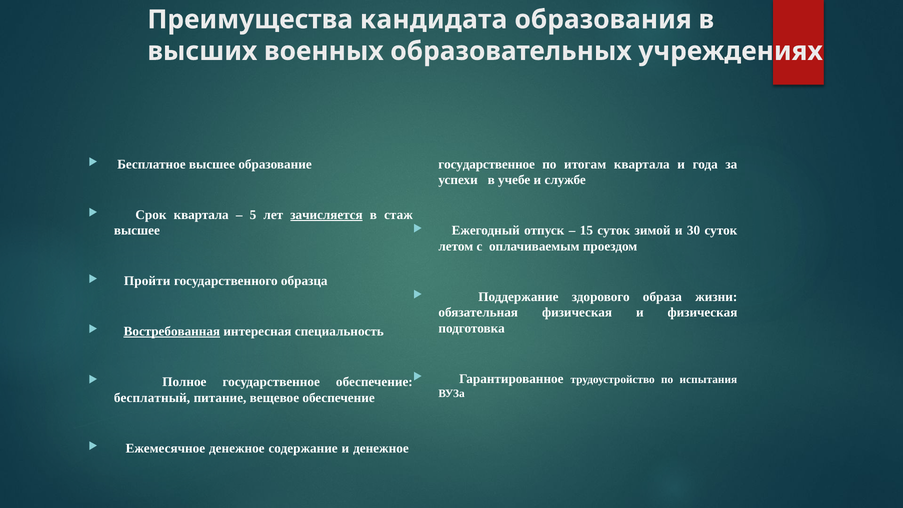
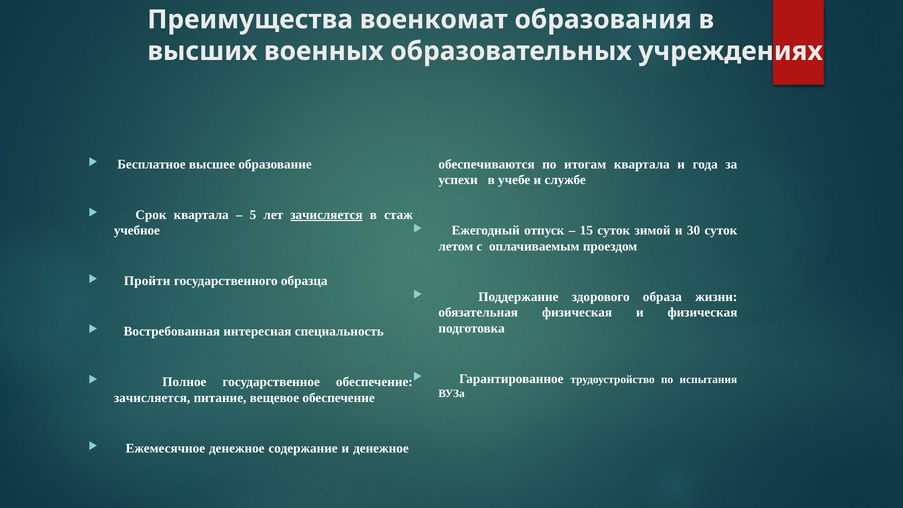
кандидата: кандидата -> военкомат
государственное at (487, 164): государственное -> обеспечиваются
высшее at (137, 231): высшее -> учебное
Востребованная underline: present -> none
бесплатный at (152, 398): бесплатный -> зачисляется
